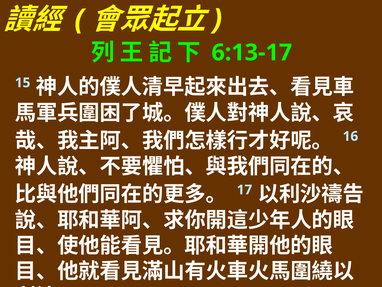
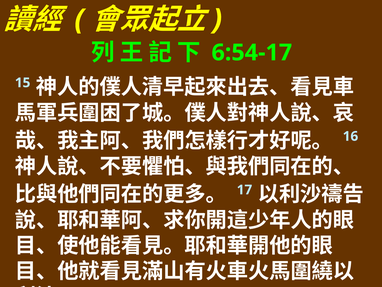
6:13-17: 6:13-17 -> 6:54-17
